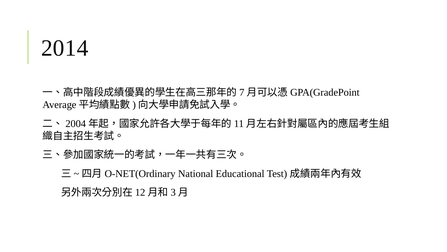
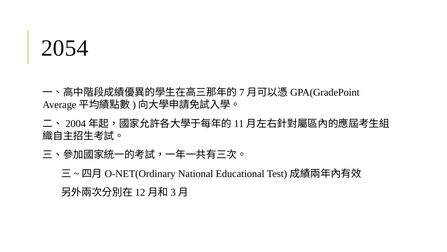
2014: 2014 -> 2054
